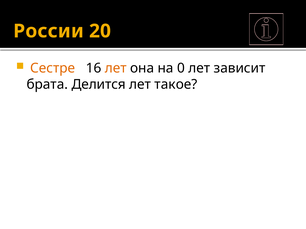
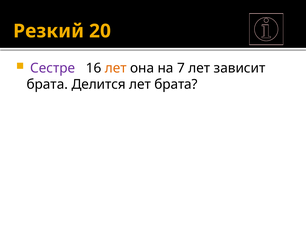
России: России -> Резкий
Сестре colour: orange -> purple
0: 0 -> 7
лет такое: такое -> брата
